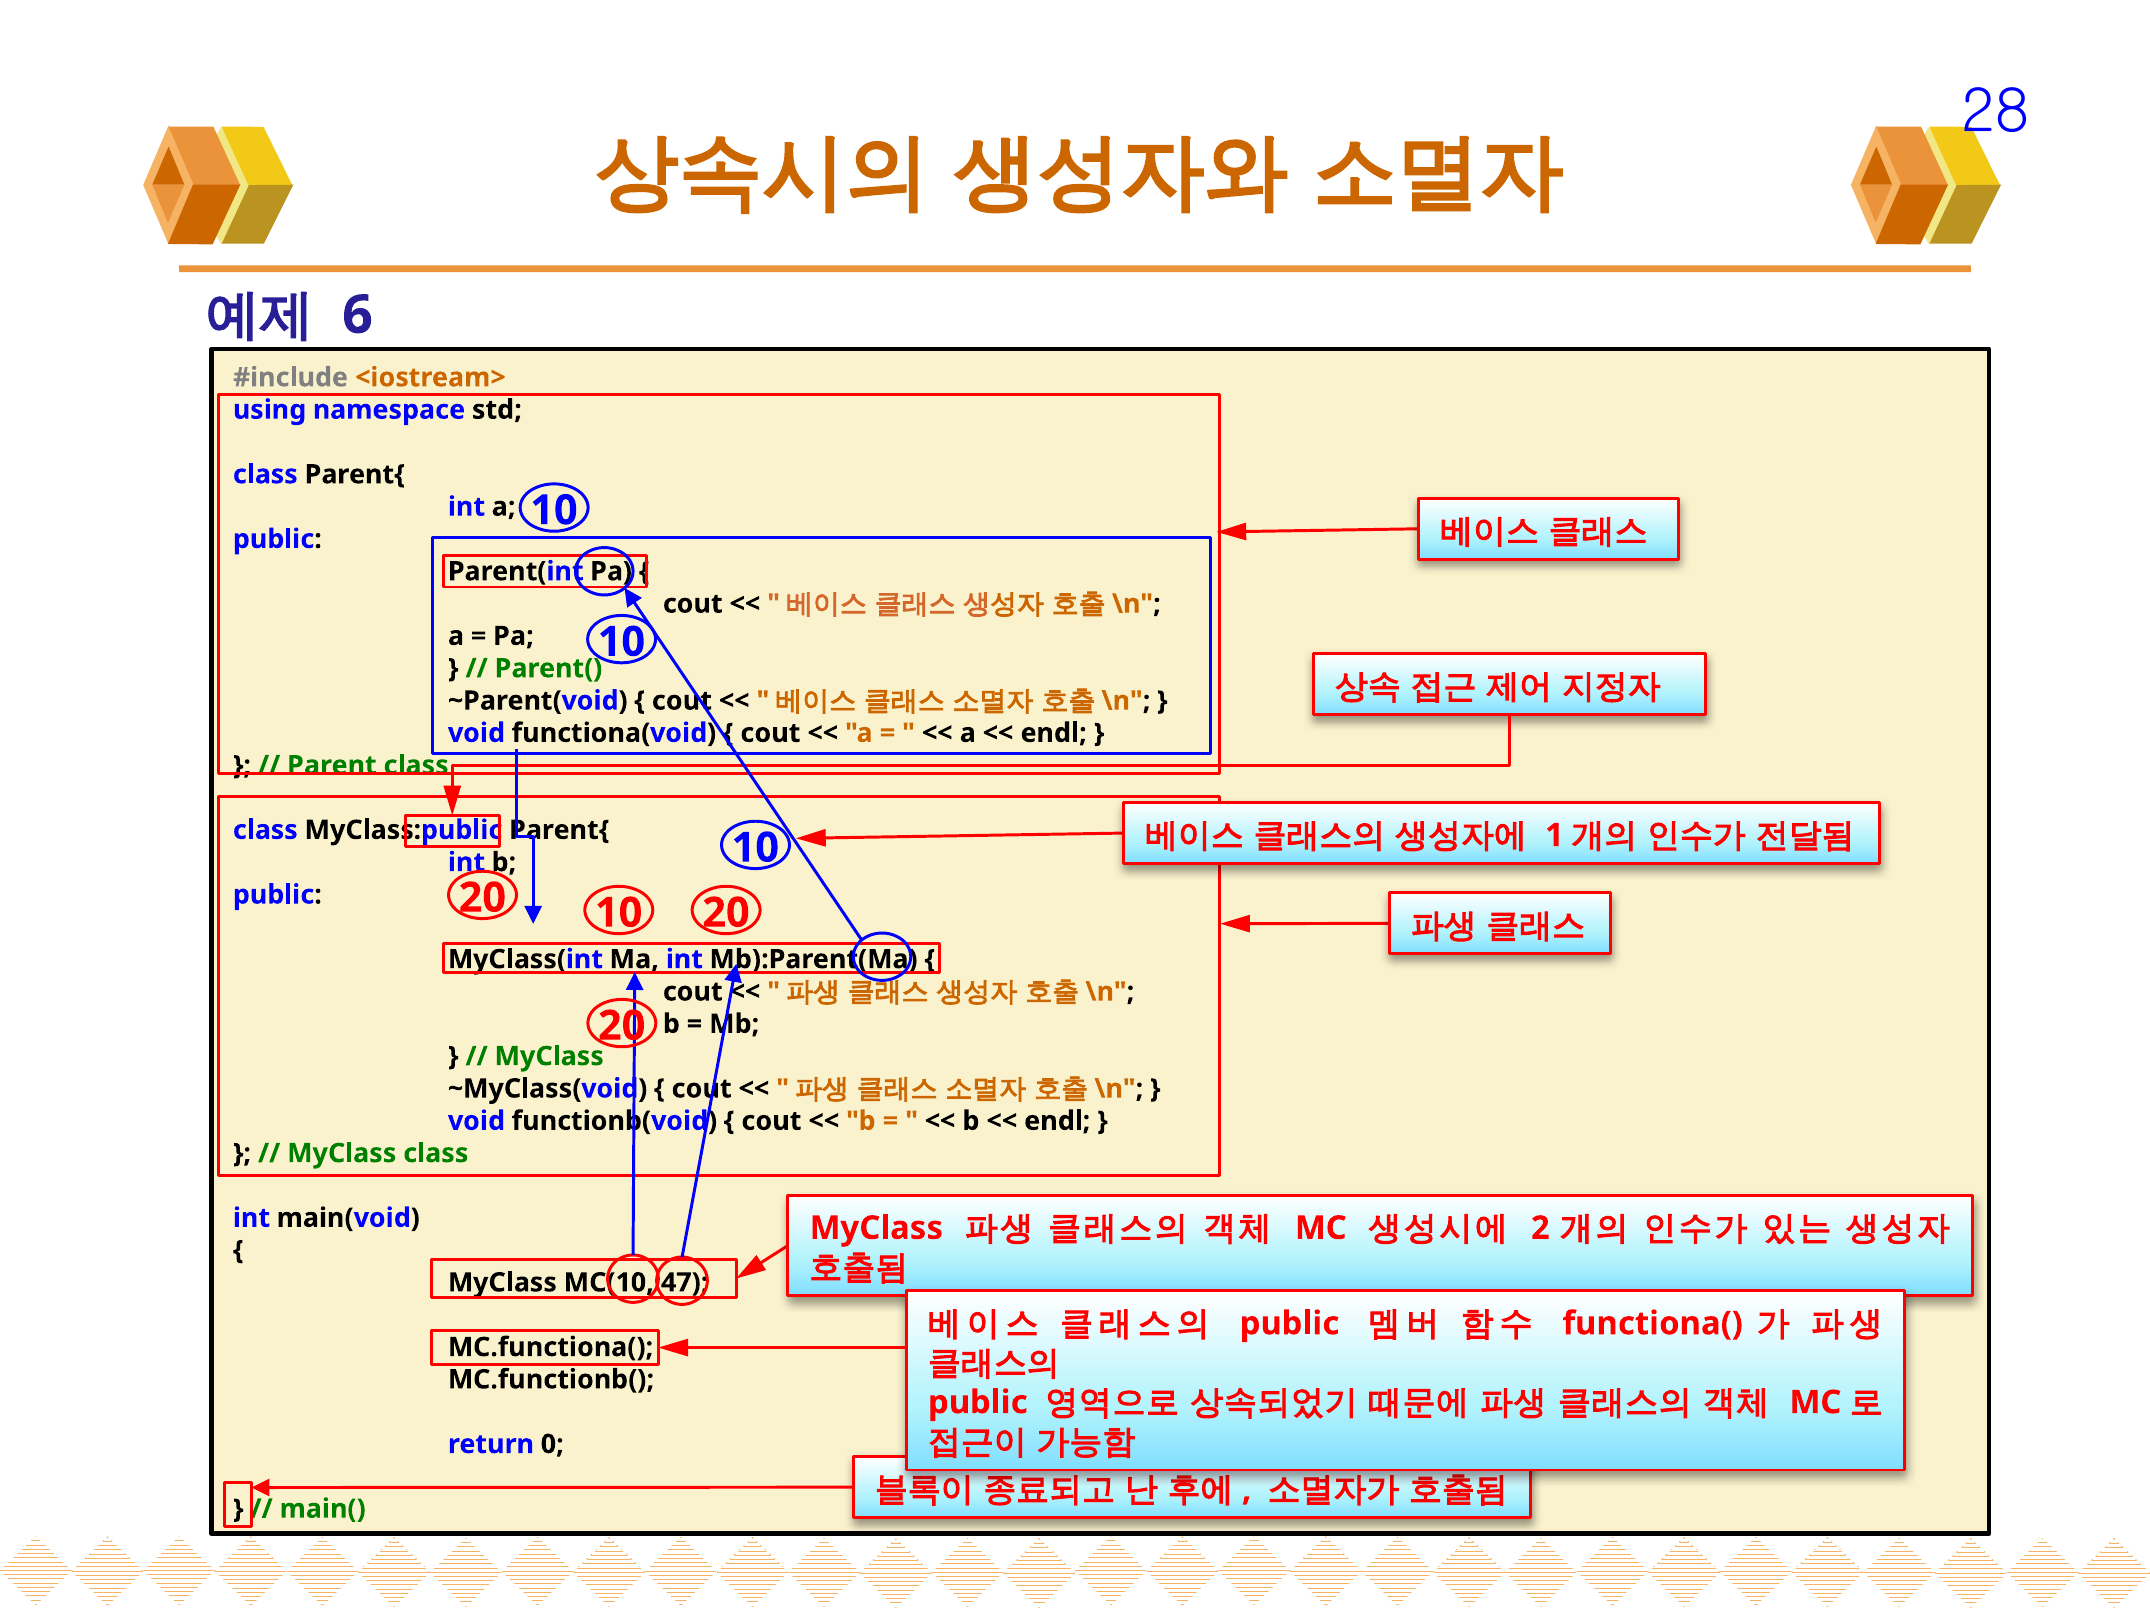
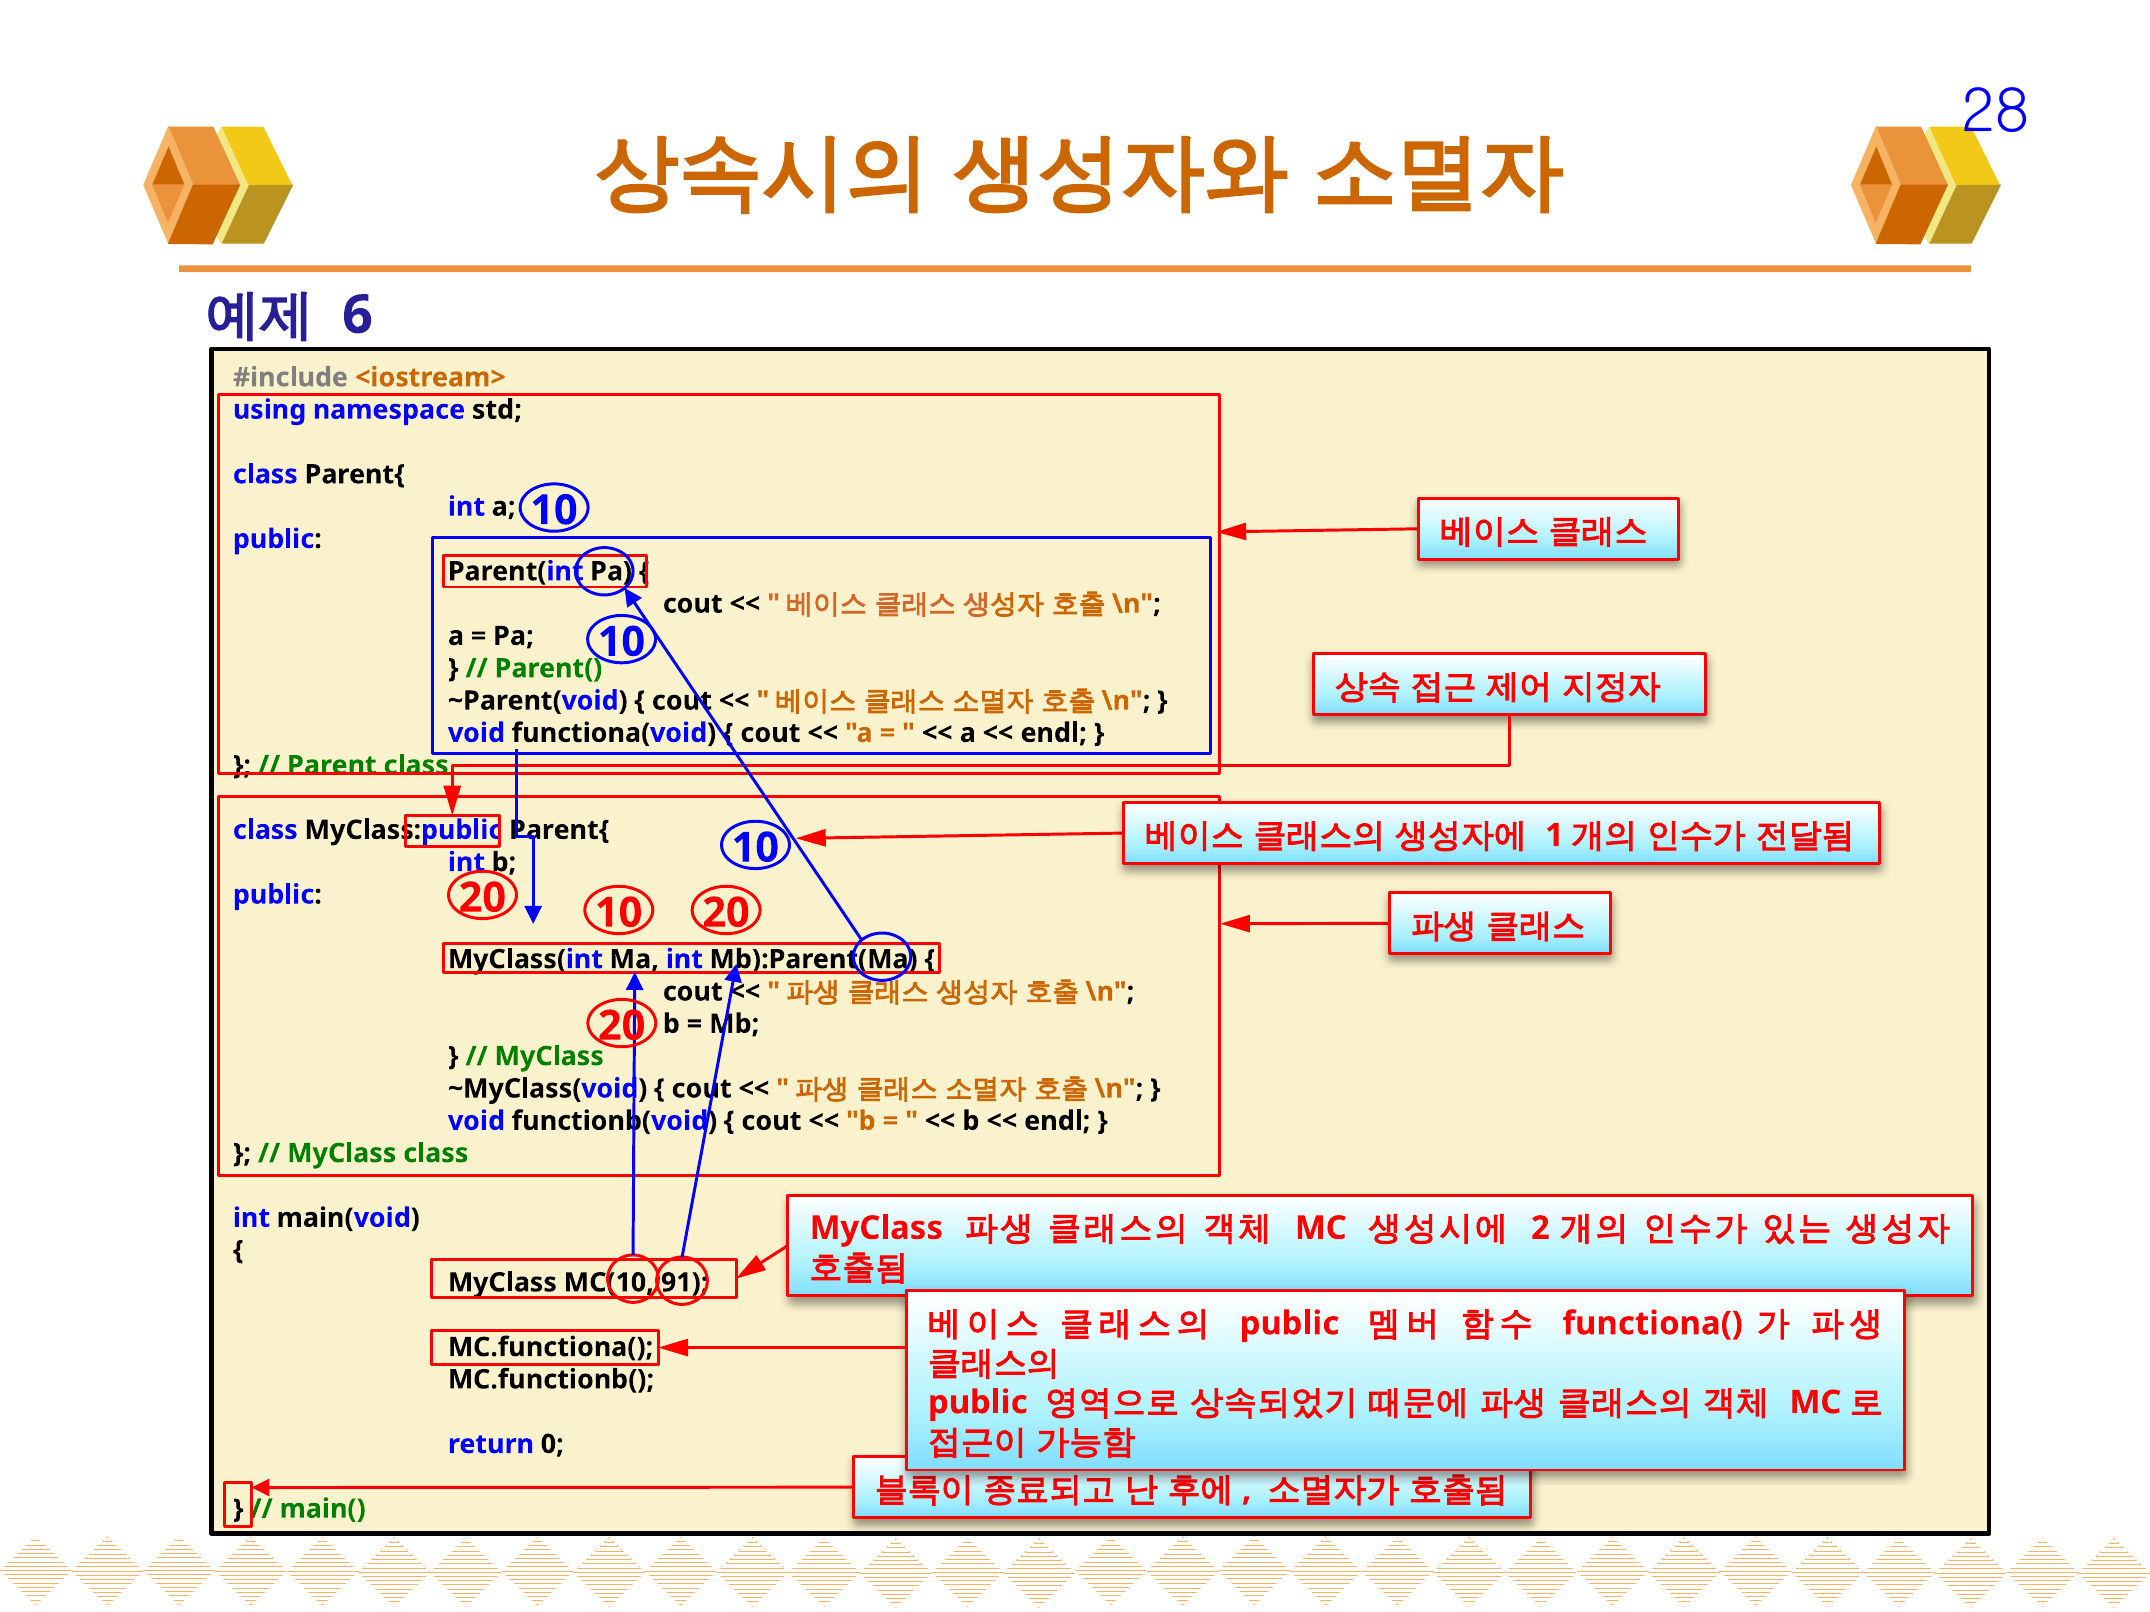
47: 47 -> 91
